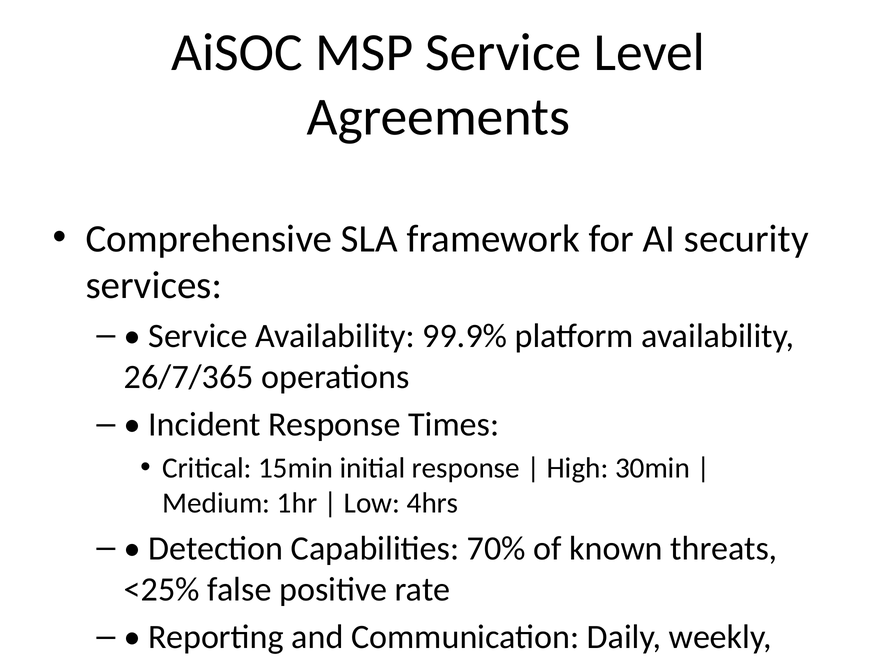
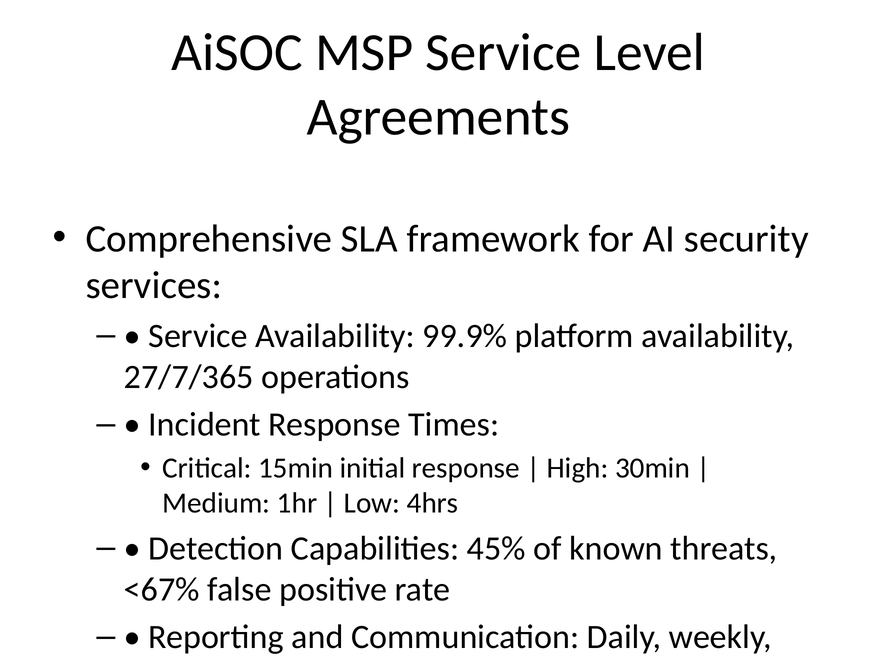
26/7/365: 26/7/365 -> 27/7/365
70%: 70% -> 45%
<25%: <25% -> <67%
